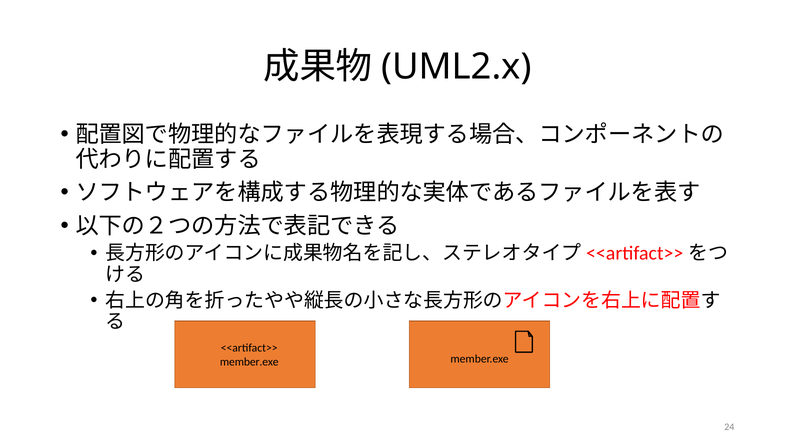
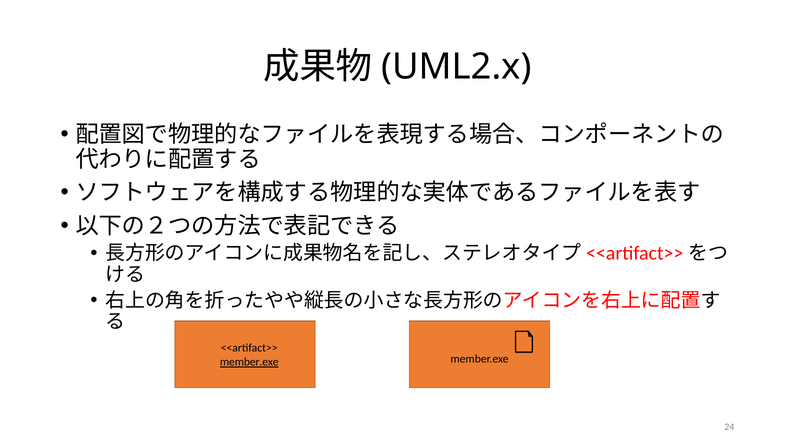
member.exe at (249, 362) underline: none -> present
